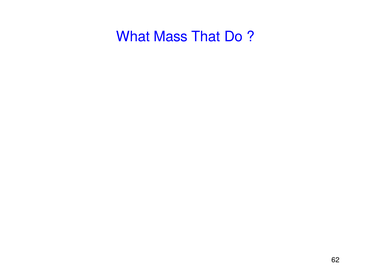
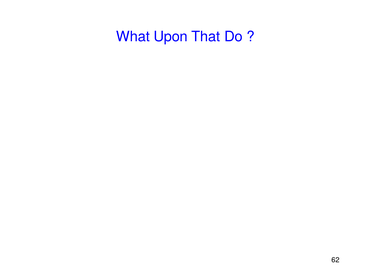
Mass: Mass -> Upon
